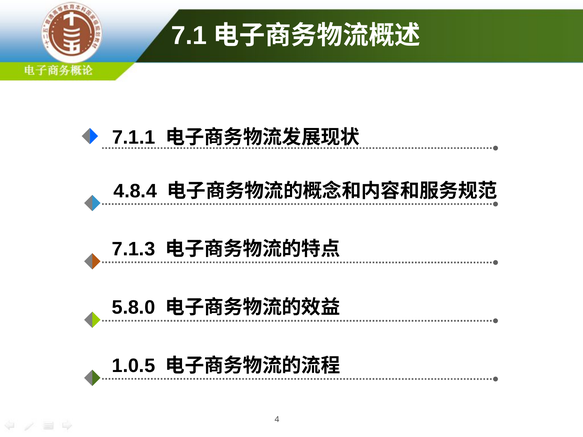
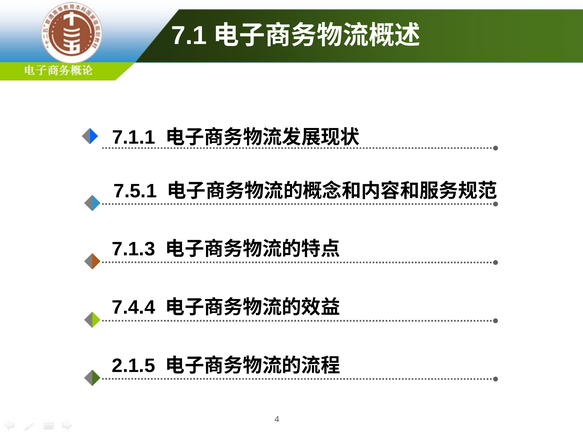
4.8.4: 4.8.4 -> 7.5.1
5.8.0: 5.8.0 -> 7.4.4
1.0.5: 1.0.5 -> 2.1.5
